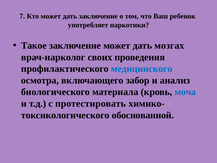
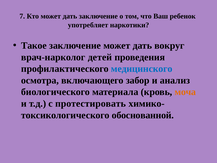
мозгах: мозгах -> вокруг
своих: своих -> детей
моча colour: blue -> orange
